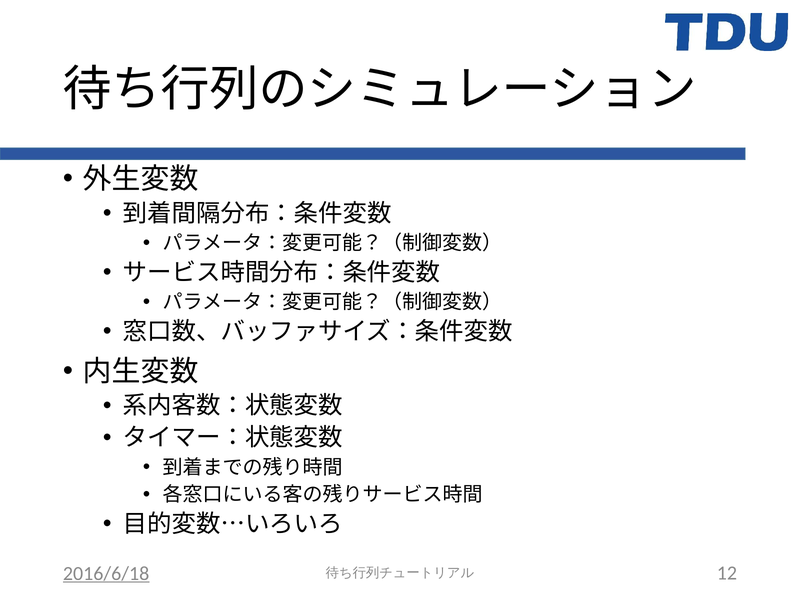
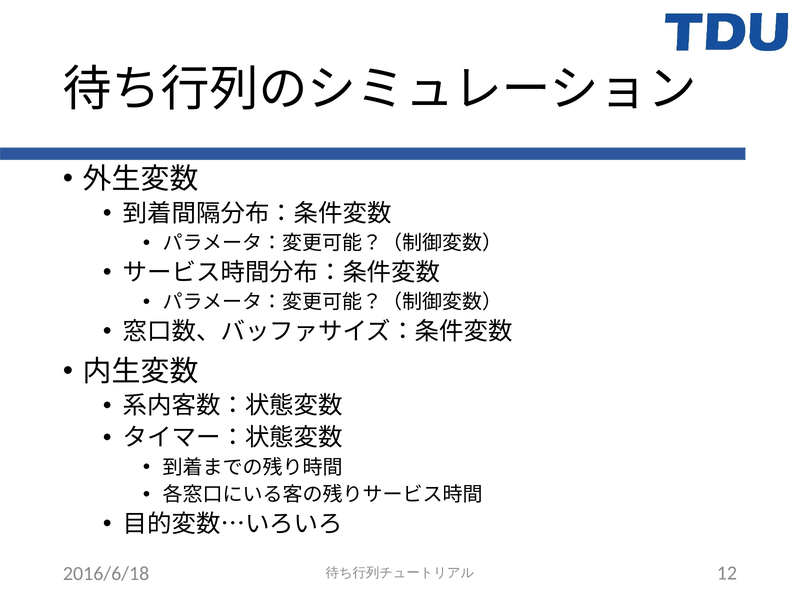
2016/6/18 underline: present -> none
